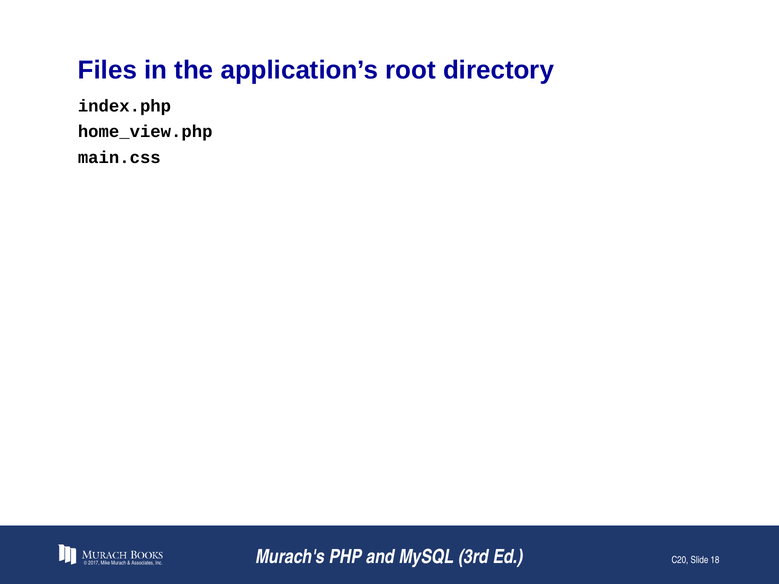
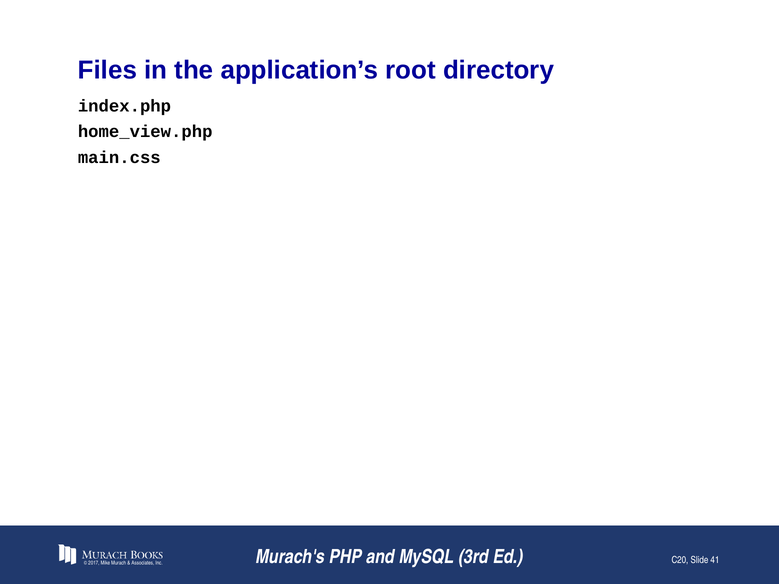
18: 18 -> 41
